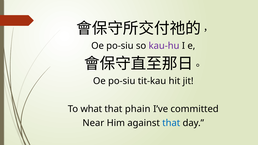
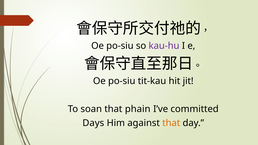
what: what -> soan
Near: Near -> Days
that at (171, 123) colour: blue -> orange
